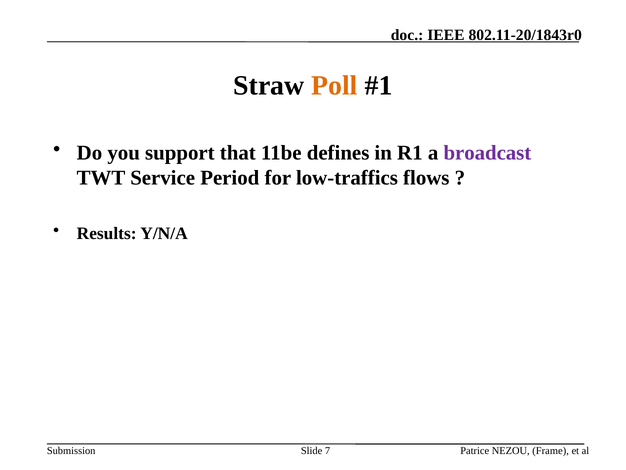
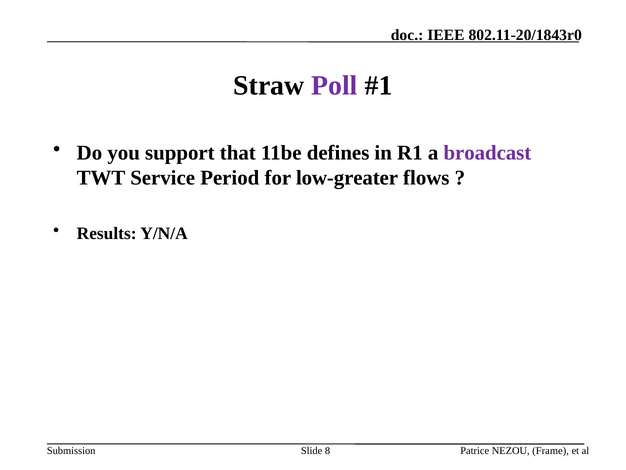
Poll colour: orange -> purple
low-traffics: low-traffics -> low-greater
7: 7 -> 8
